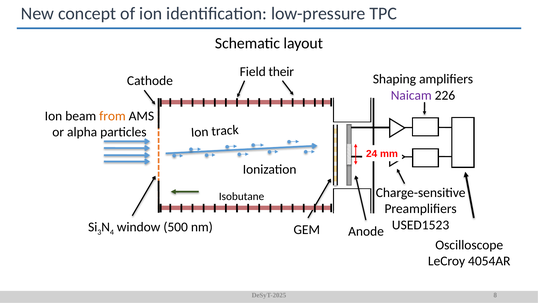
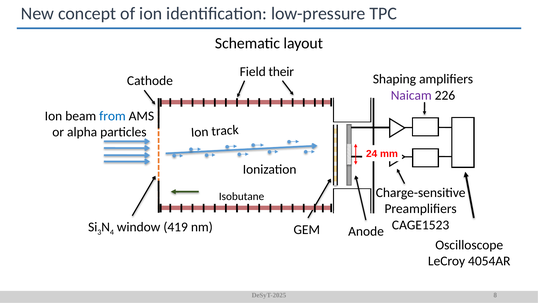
from colour: orange -> blue
USED1523: USED1523 -> CAGE1523
500: 500 -> 419
